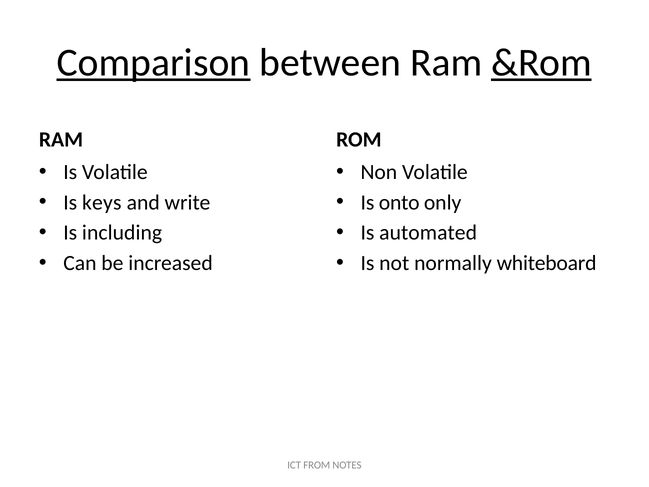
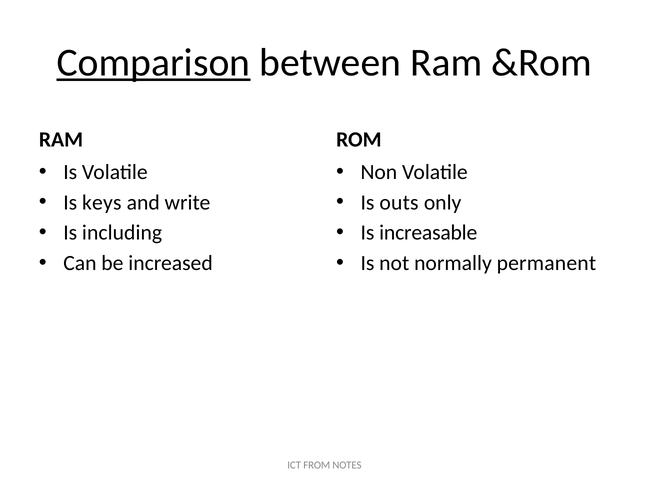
&Rom underline: present -> none
onto: onto -> outs
automated: automated -> increasable
whiteboard: whiteboard -> permanent
